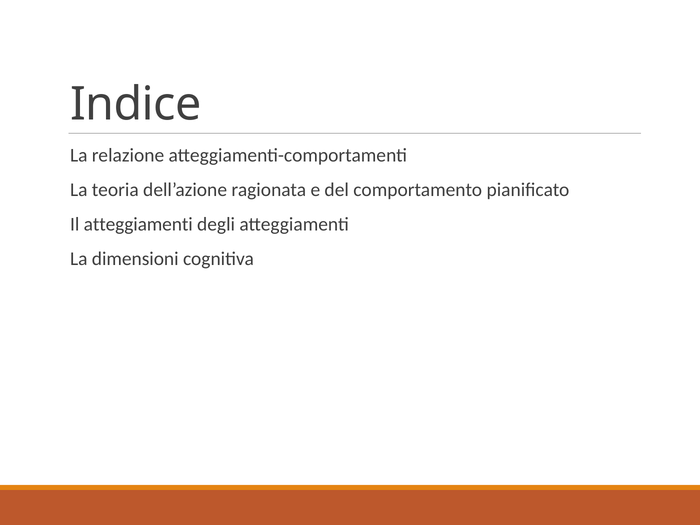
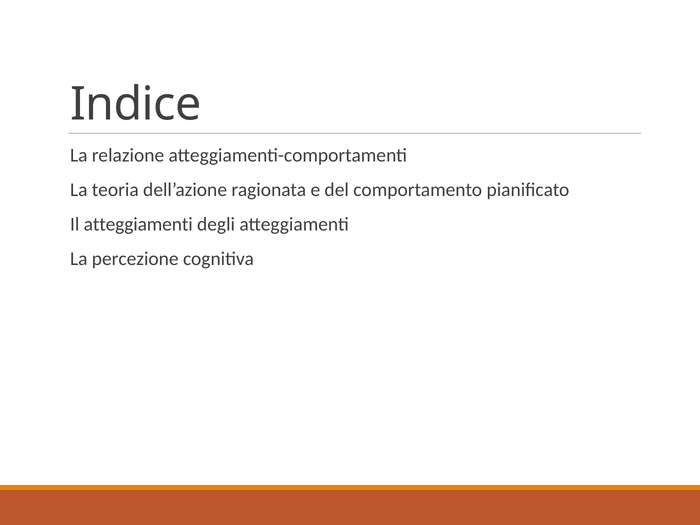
dimensioni: dimensioni -> percezione
